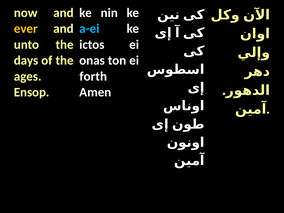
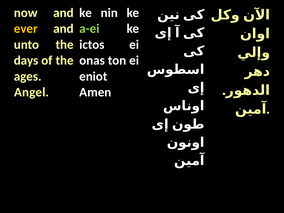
a-ei colour: light blue -> light green
forth: forth -> eniot
Ensop: Ensop -> Angel
